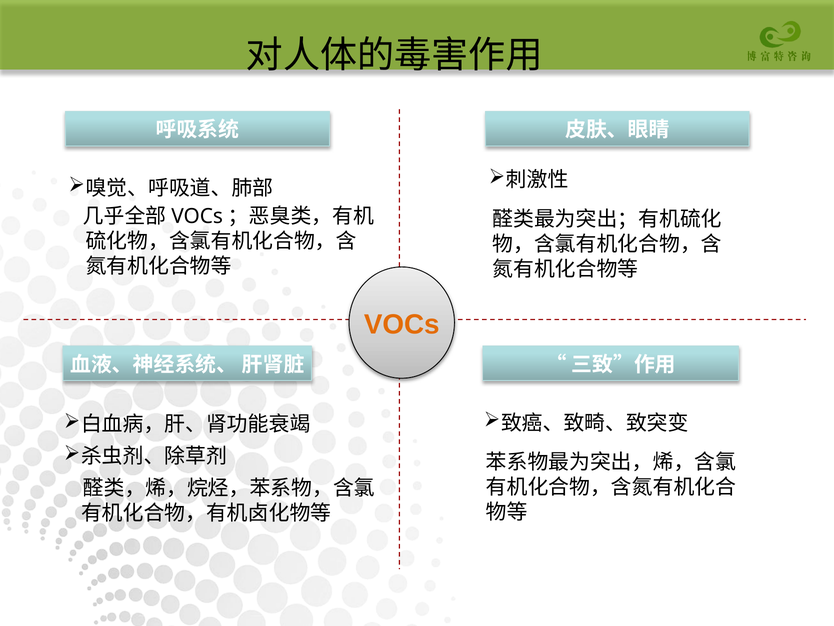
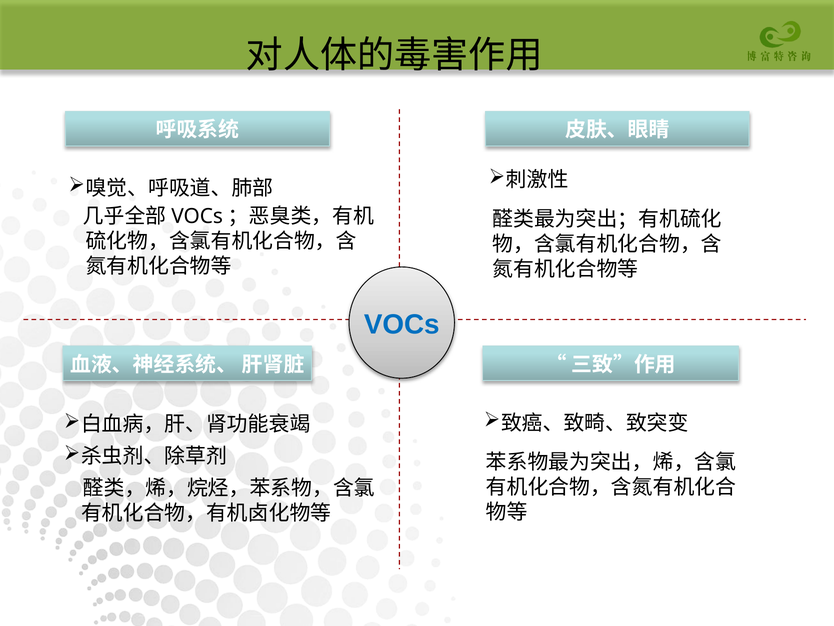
VOCs colour: orange -> blue
